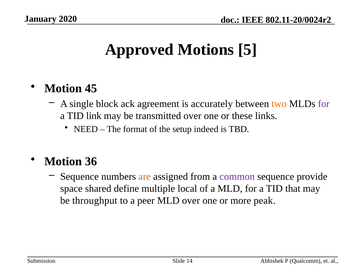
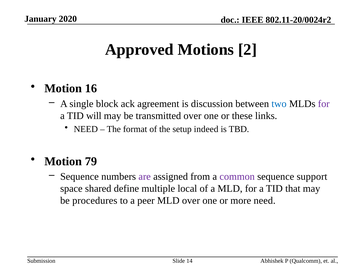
5: 5 -> 2
45: 45 -> 16
accurately: accurately -> discussion
two colour: orange -> blue
link: link -> will
36: 36 -> 79
are colour: orange -> purple
provide: provide -> support
throughput: throughput -> procedures
more peak: peak -> need
